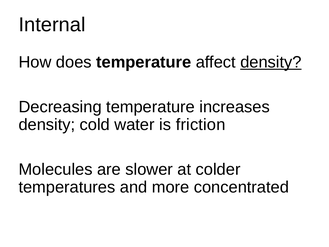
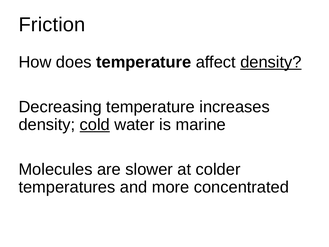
Internal: Internal -> Friction
cold underline: none -> present
friction: friction -> marine
